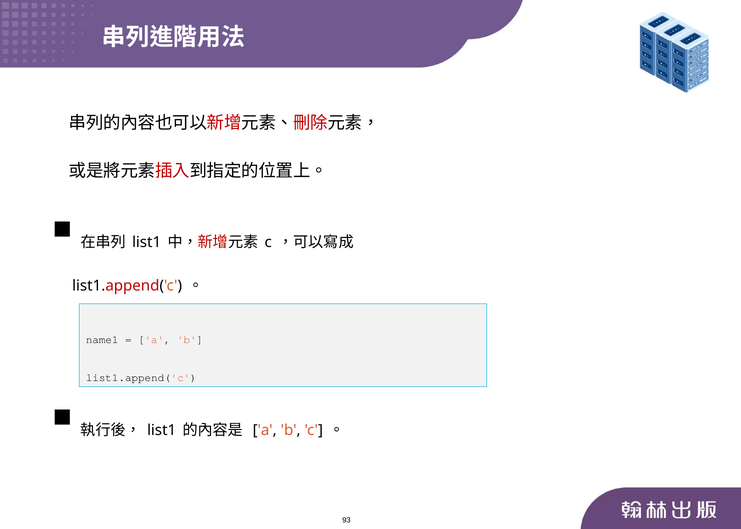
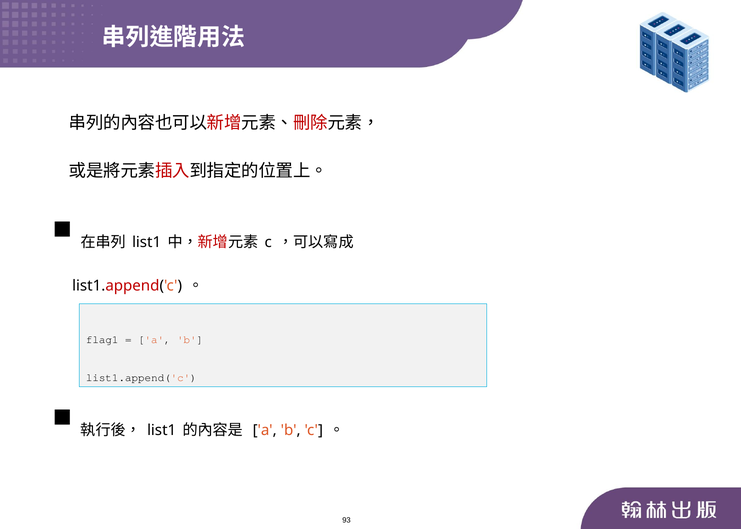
name1: name1 -> flag1
